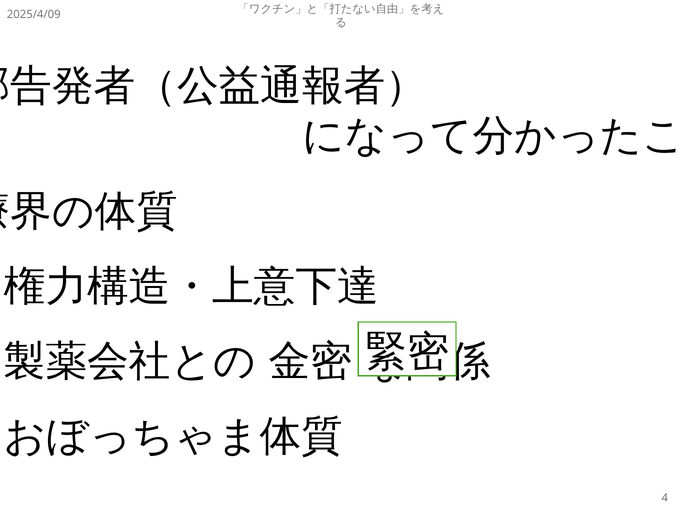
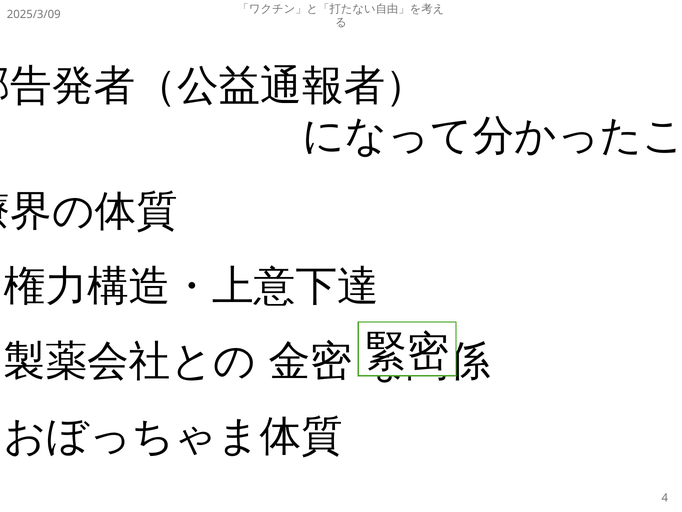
2025/4/09: 2025/4/09 -> 2025/3/09
